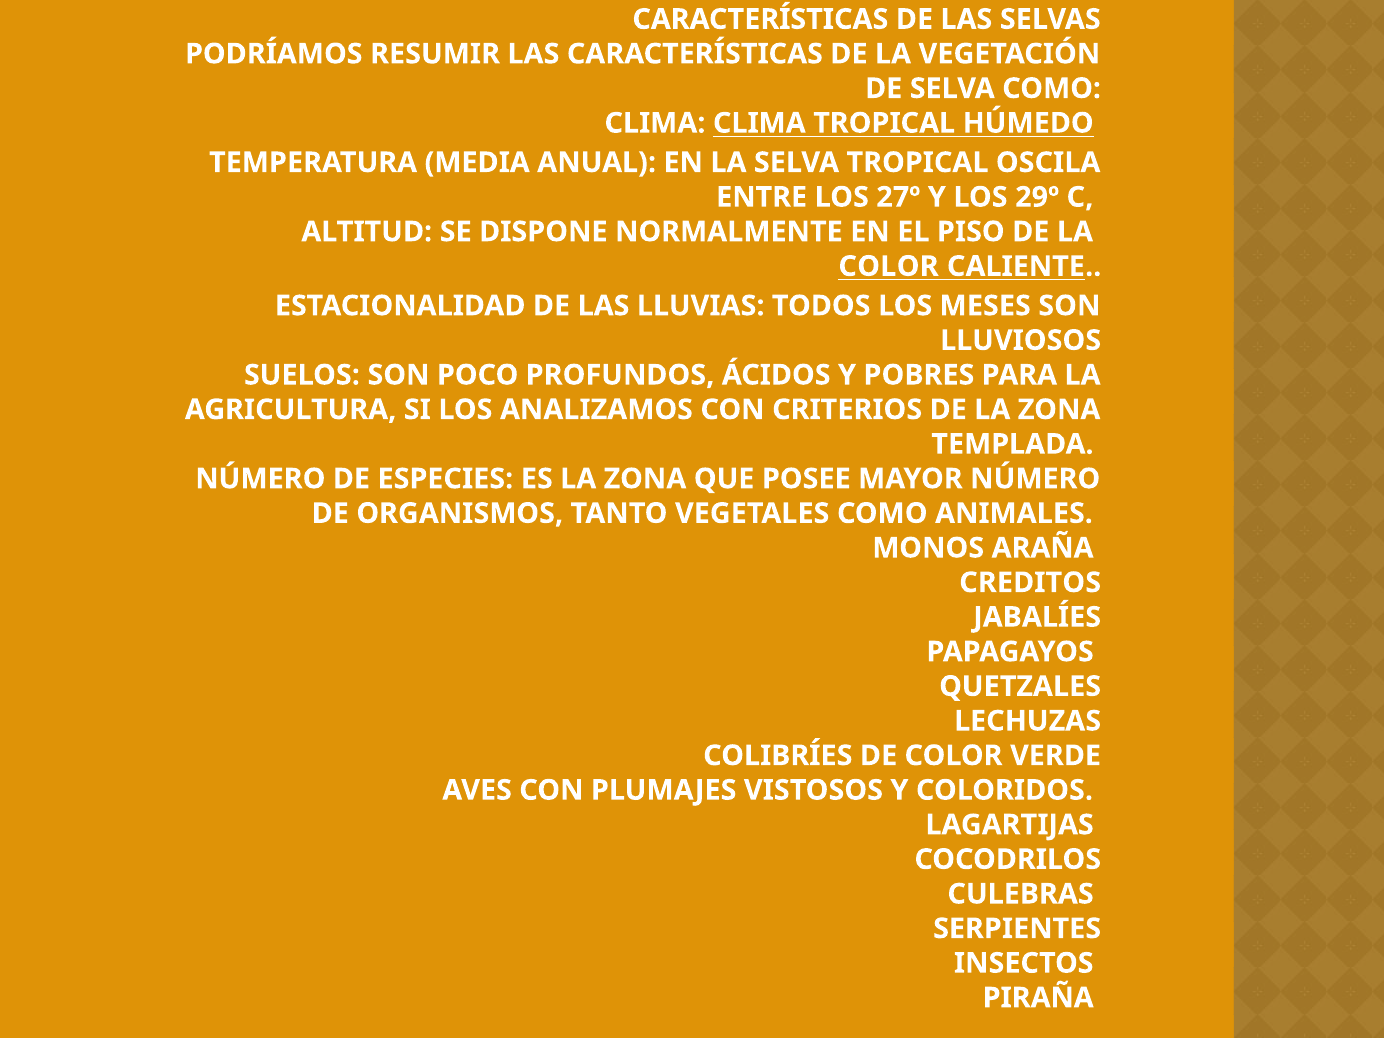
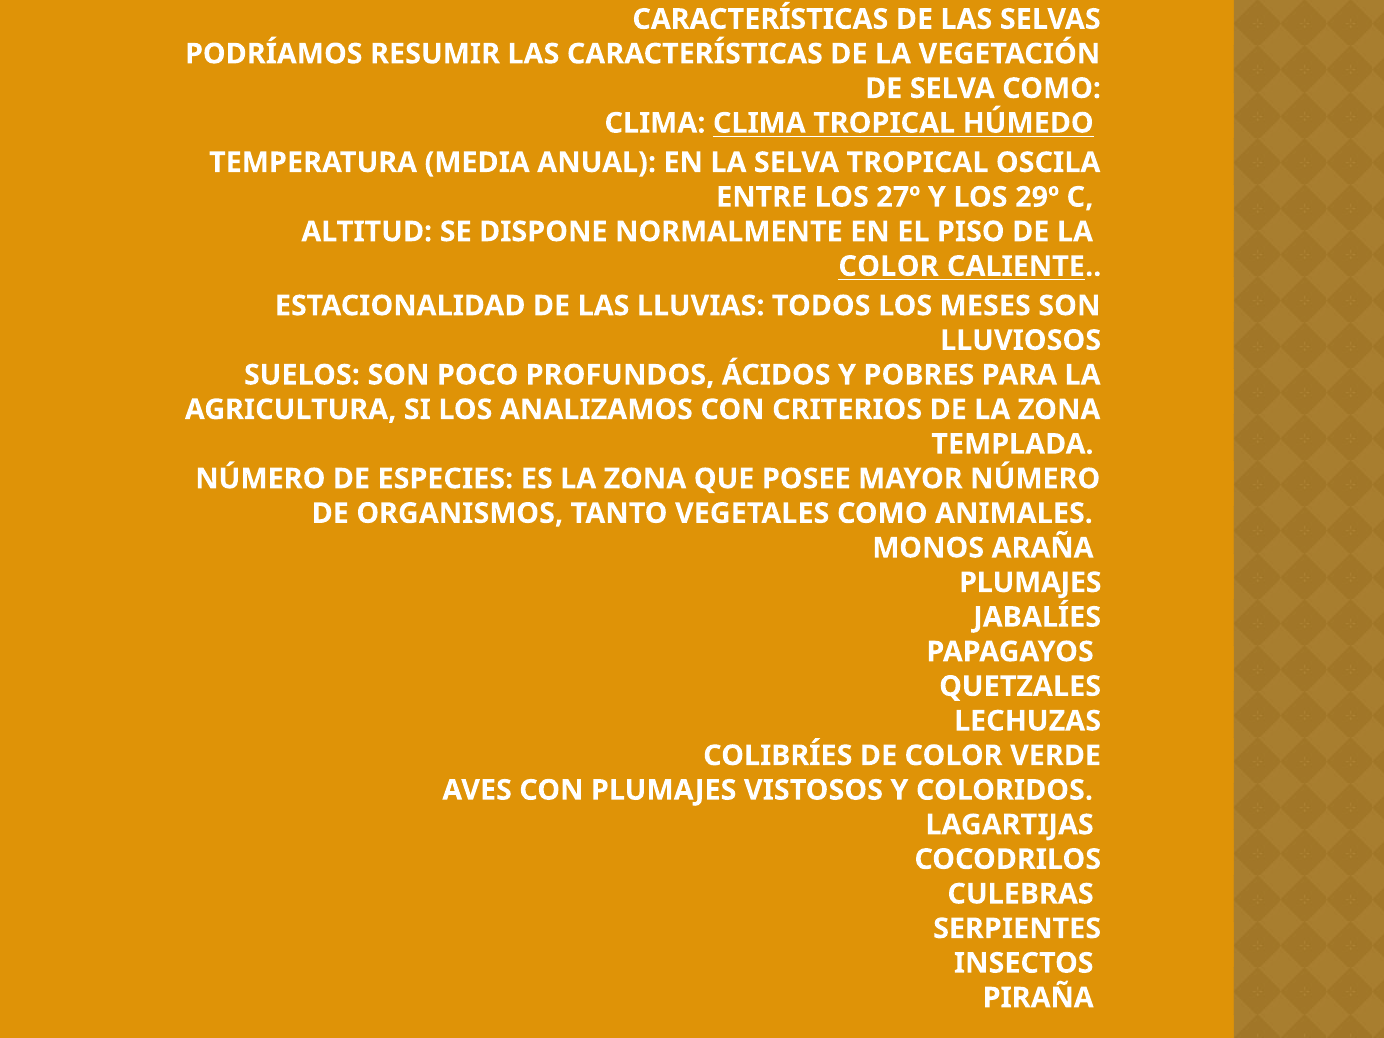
CREDITOS at (1030, 583): CREDITOS -> PLUMAJES
